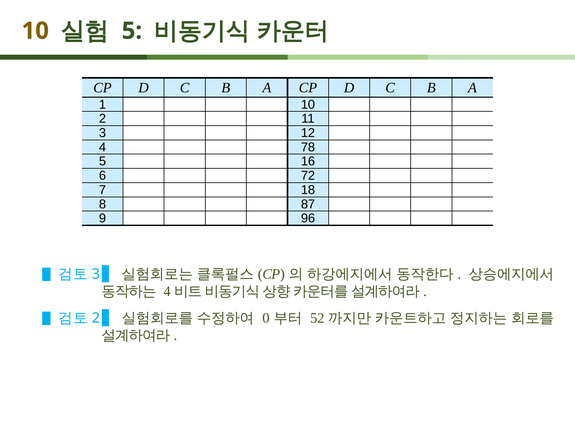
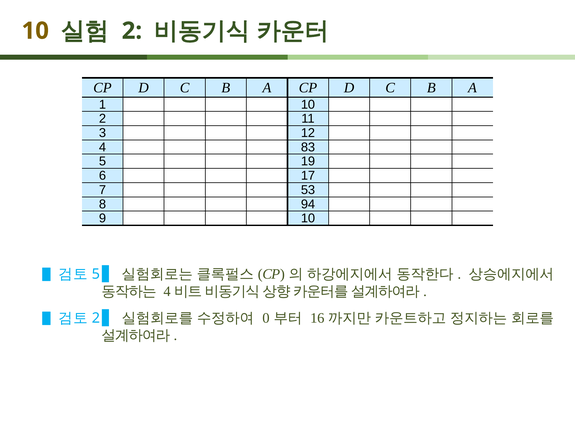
5 at (132, 31): 5 -> 2
78: 78 -> 83
16: 16 -> 19
72: 72 -> 17
18: 18 -> 53
87: 87 -> 94
9 96: 96 -> 10
3 at (96, 274): 3 -> 5
52: 52 -> 16
